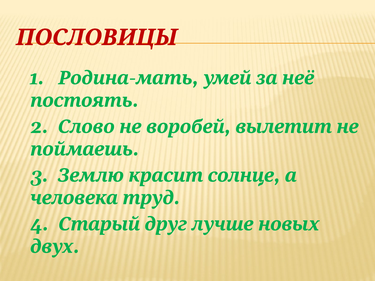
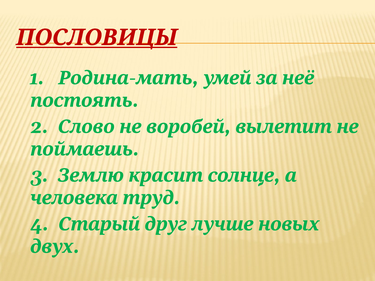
ПОСЛОВИЦЫ underline: none -> present
